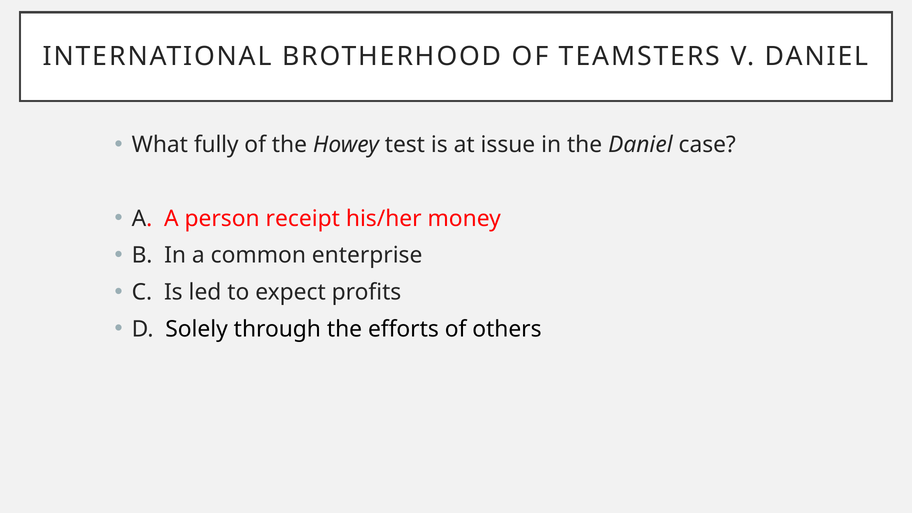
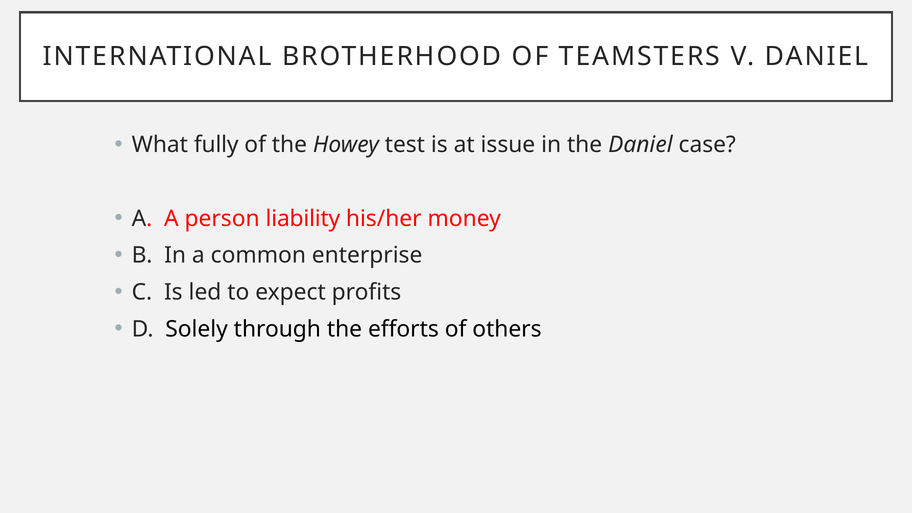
receipt: receipt -> liability
